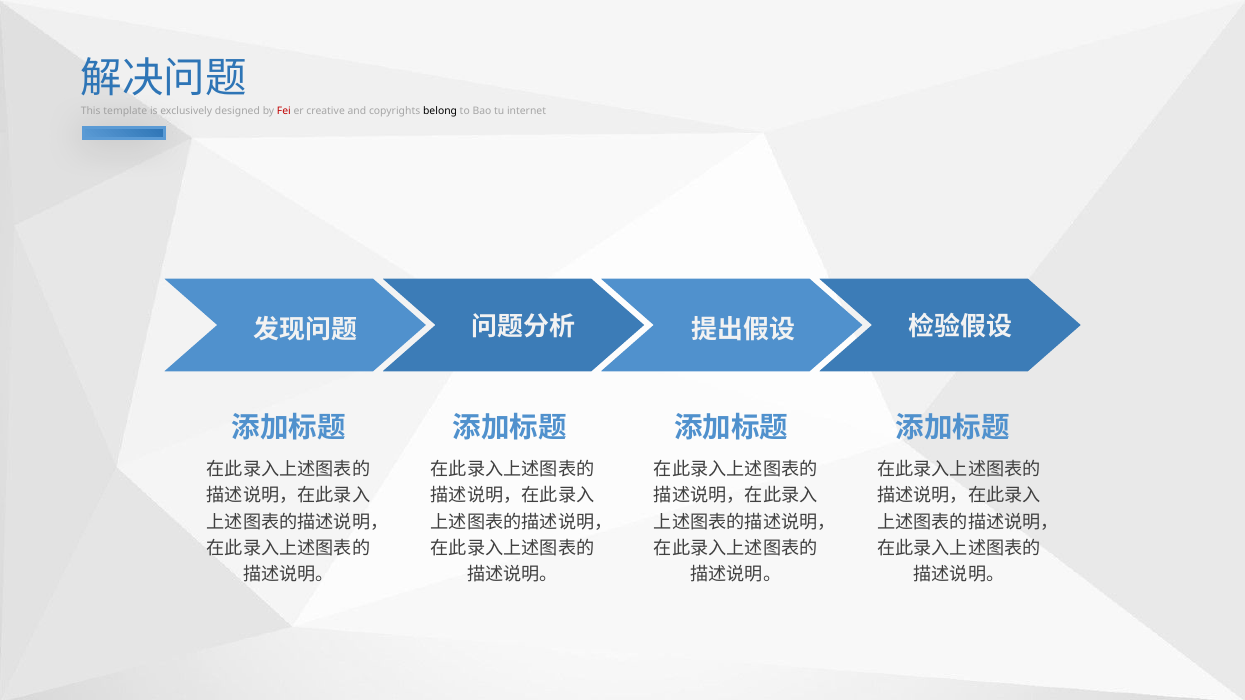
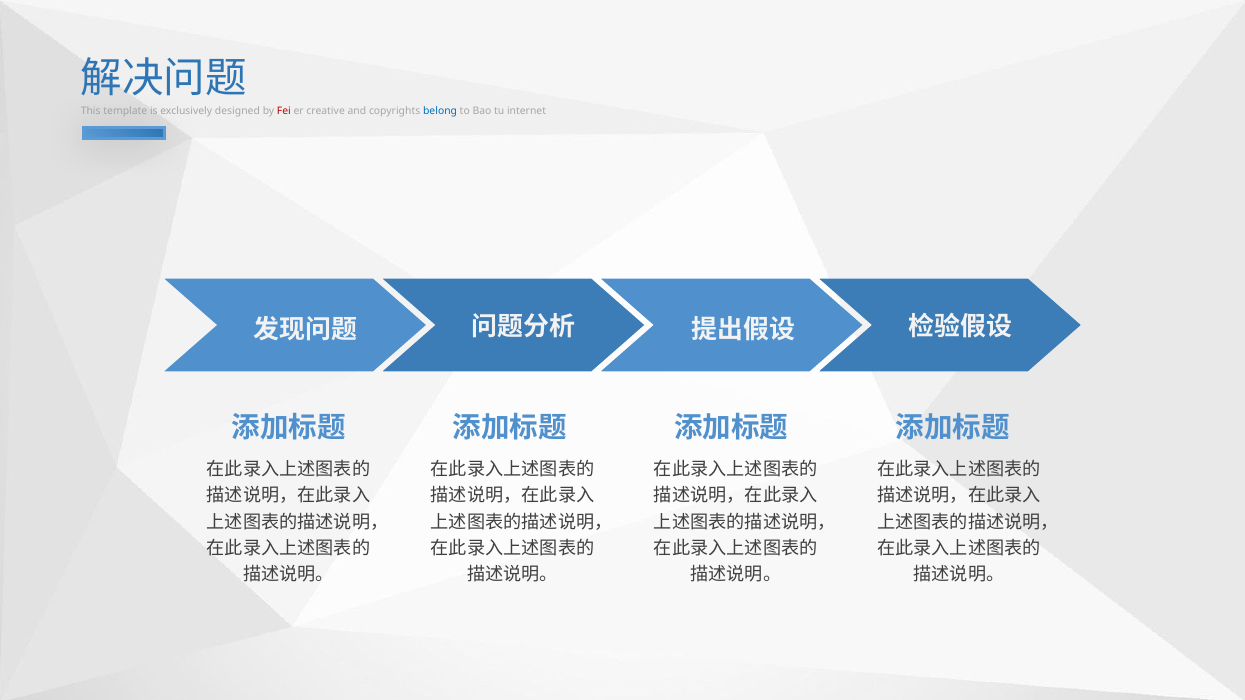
belong colour: black -> blue
